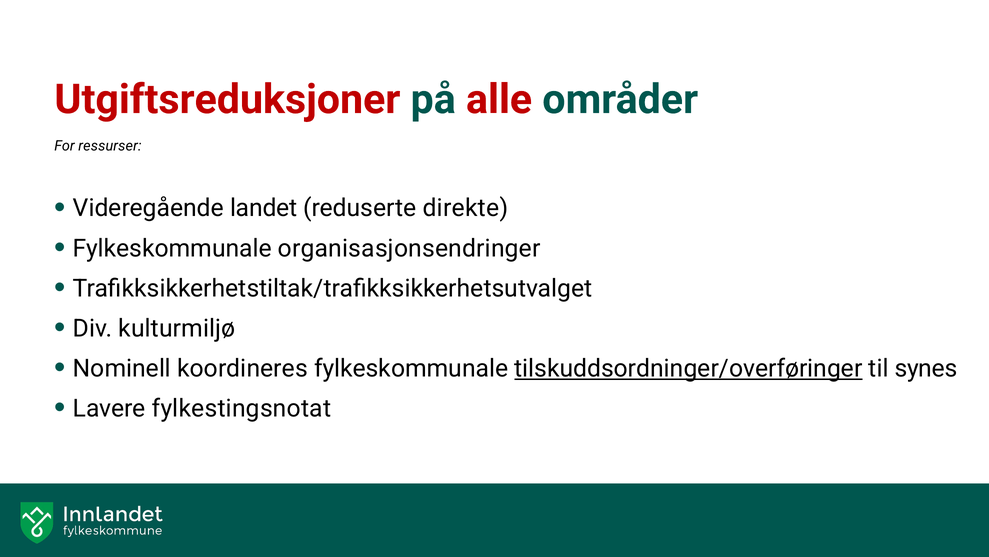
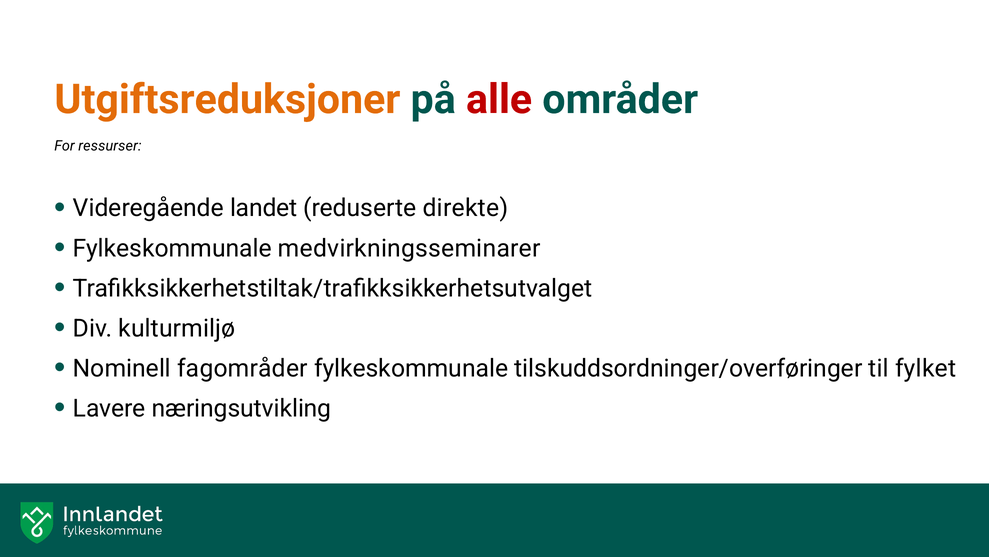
Utgiftsreduksjoner colour: red -> orange
organisasjonsendringer: organisasjonsendringer -> medvirkningsseminarer
koordineres: koordineres -> fagområder
tilskuddsordninger/overføringer underline: present -> none
synes: synes -> fylket
fylkestingsnotat: fylkestingsnotat -> næringsutvikling
